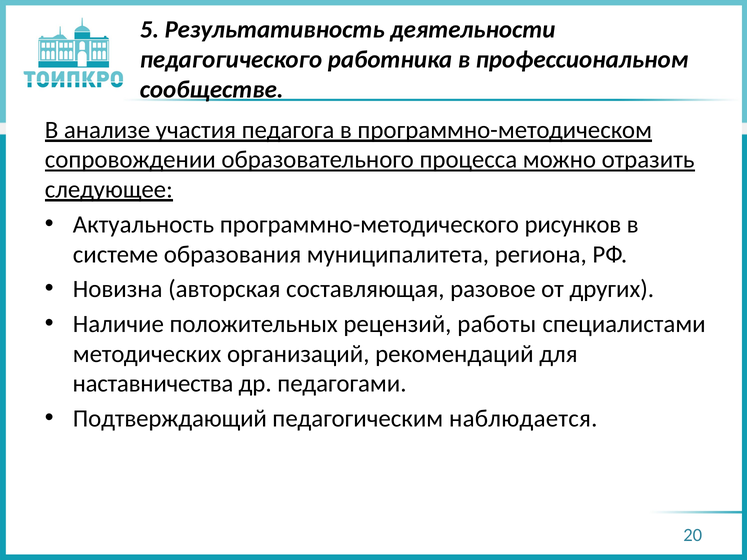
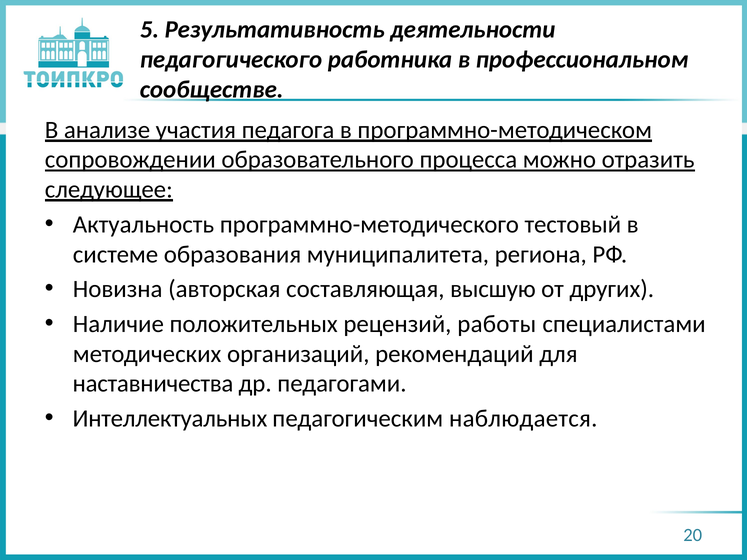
рисунков: рисунков -> тестовый
разовое: разовое -> высшую
Подтверждающий: Подтверждающий -> Интеллектуальных
